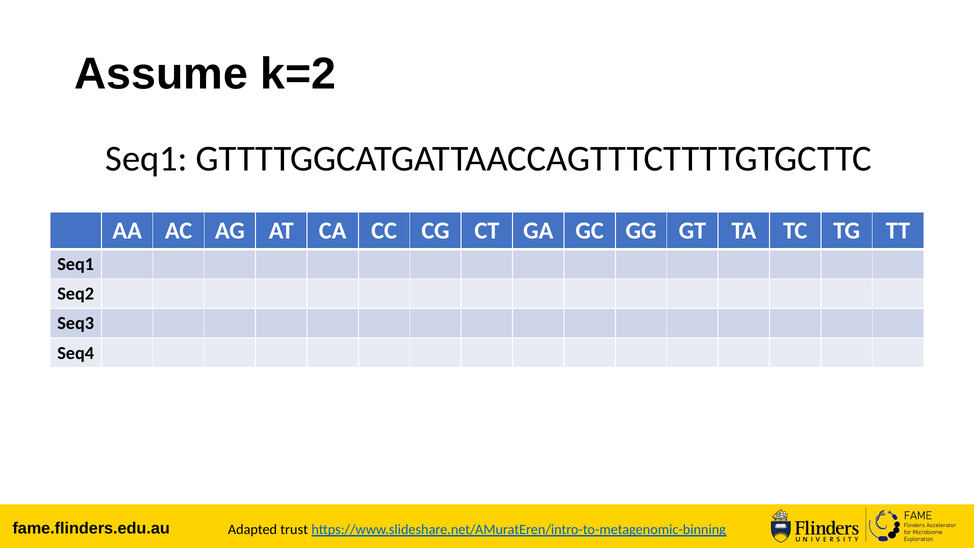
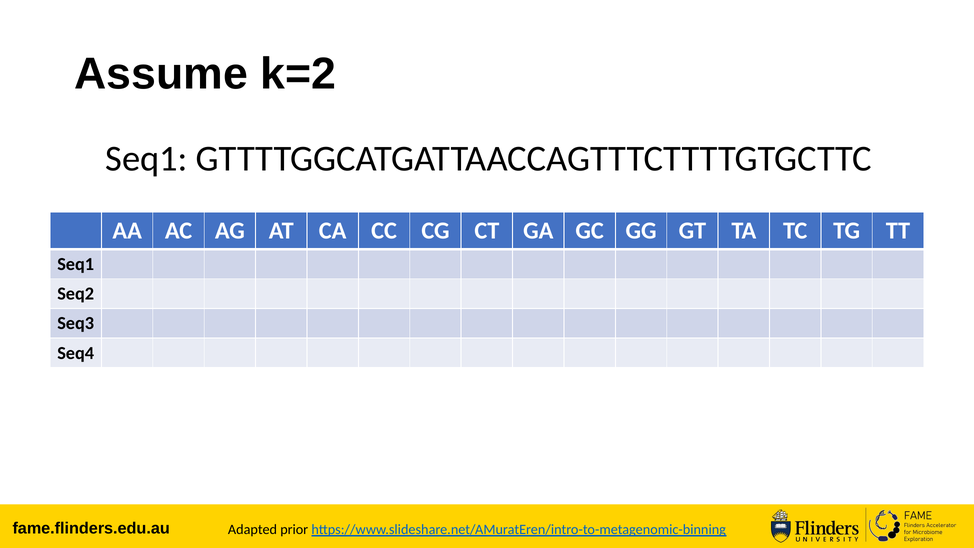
trust: trust -> prior
